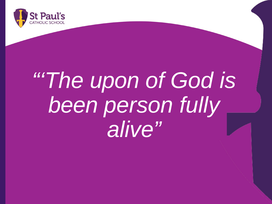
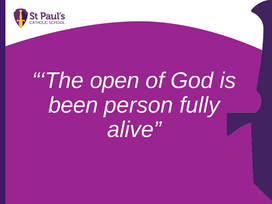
upon: upon -> open
